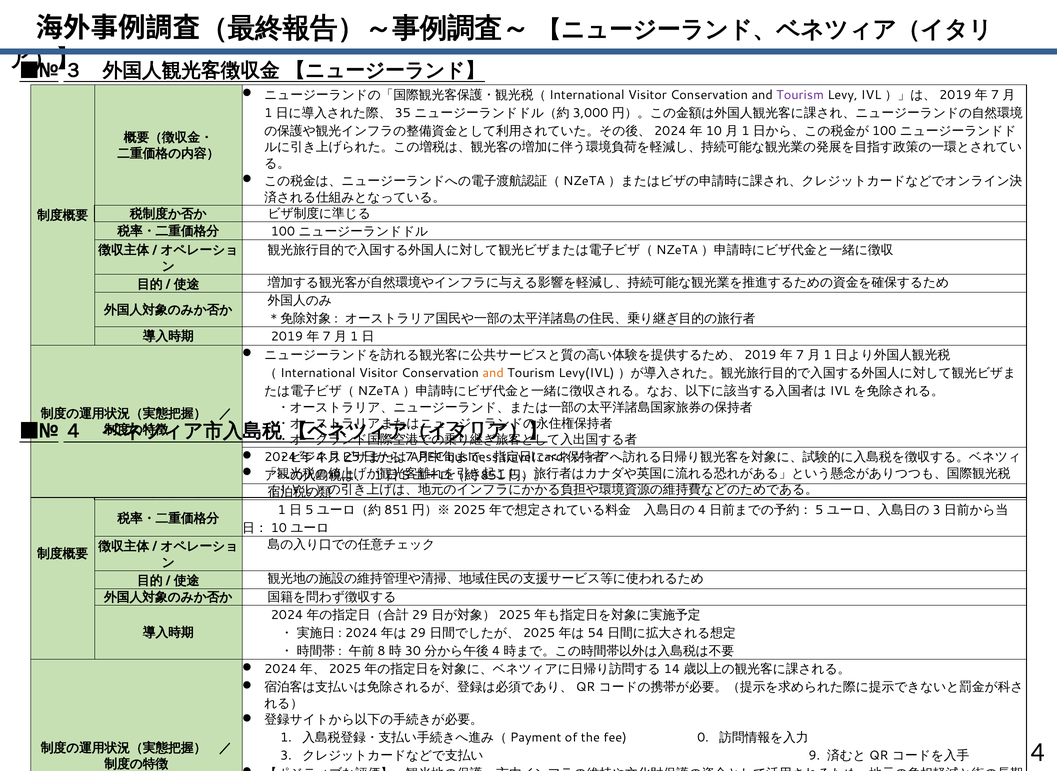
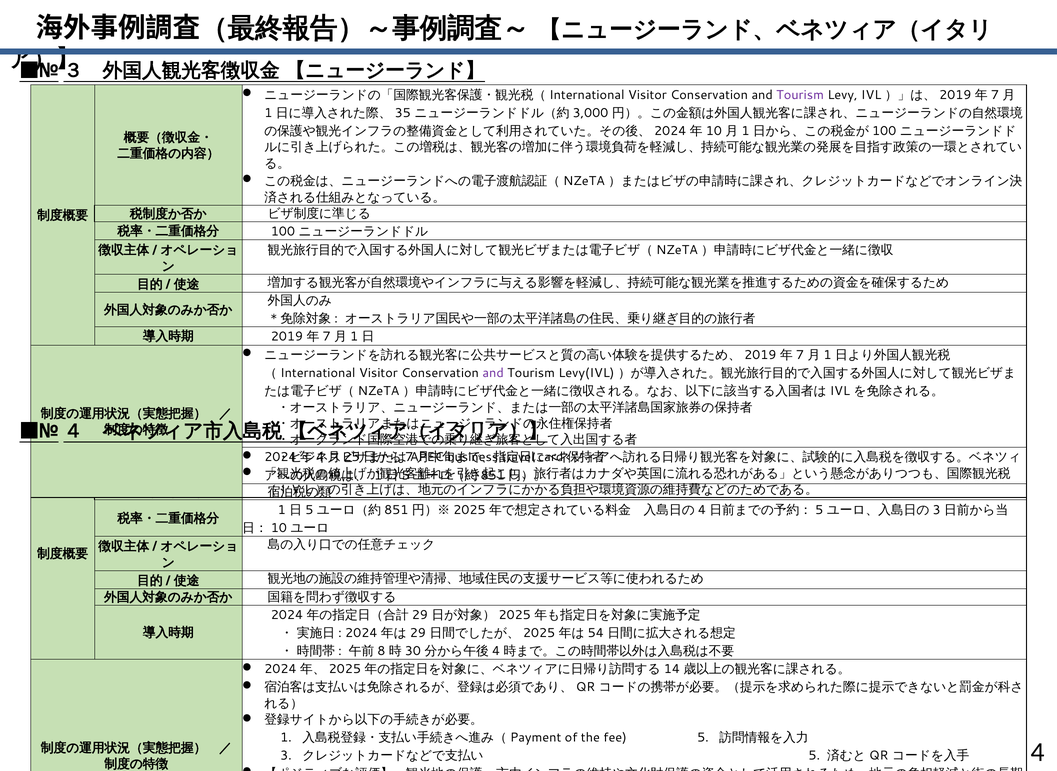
and at (493, 373) colour: orange -> purple
fee 0: 0 -> 5
9 at (814, 755): 9 -> 5
